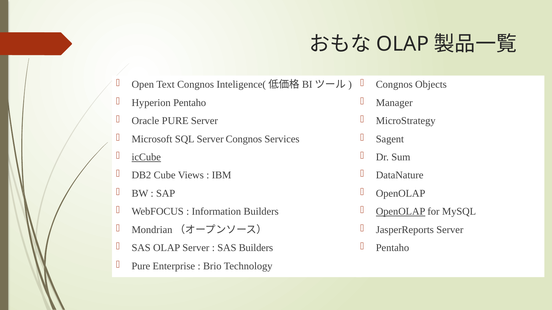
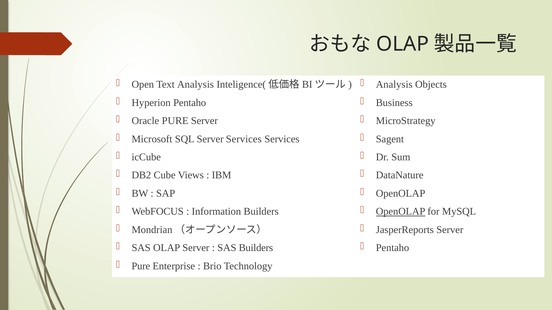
Text Congnos: Congnos -> Analysis
Congnos at (394, 85): Congnos -> Analysis
Manager: Manager -> Business
Server Congnos: Congnos -> Services
icCube underline: present -> none
